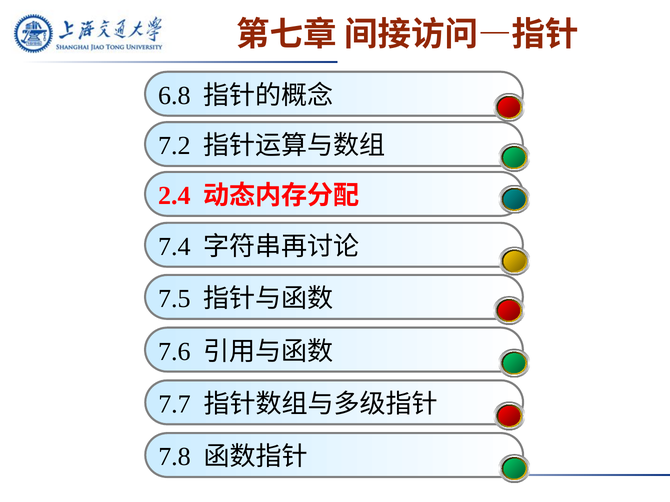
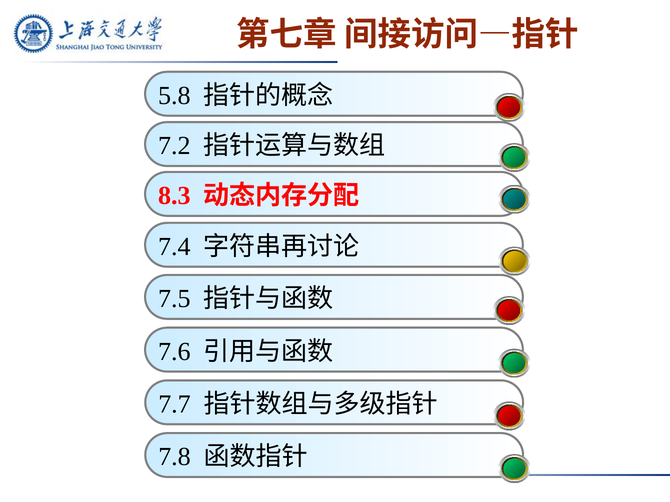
6.8: 6.8 -> 5.8
2.4: 2.4 -> 8.3
